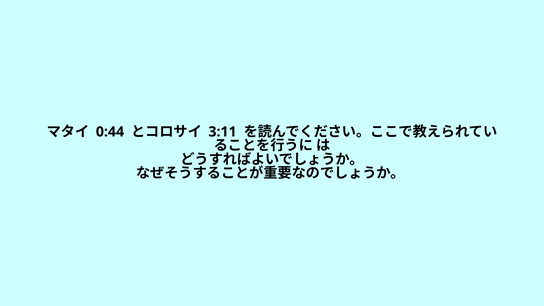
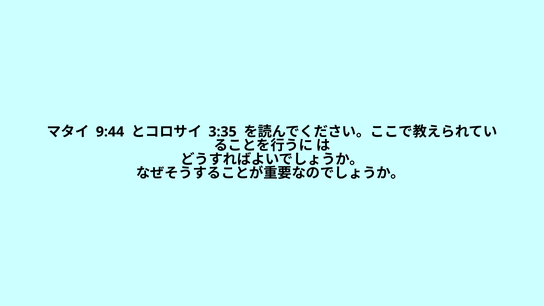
0:44: 0:44 -> 9:44
3:11: 3:11 -> 3:35
